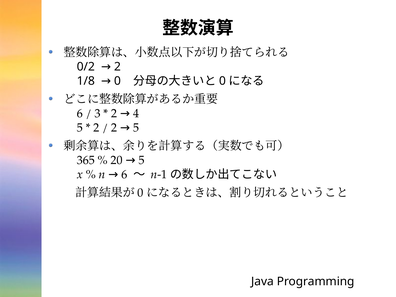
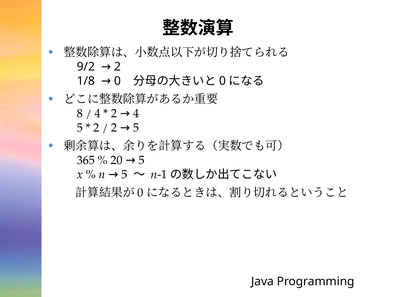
0/2: 0/2 -> 9/2
6 at (80, 113): 6 -> 8
3 at (97, 113): 3 -> 4
6 at (124, 174): 6 -> 5
